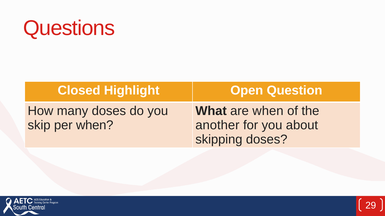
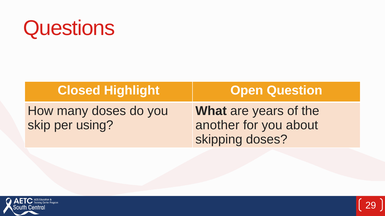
are when: when -> years
per when: when -> using
